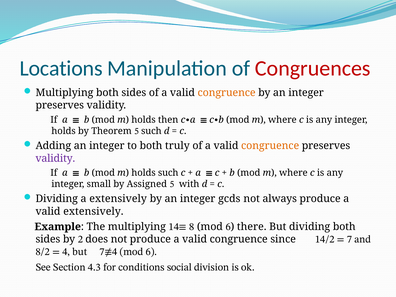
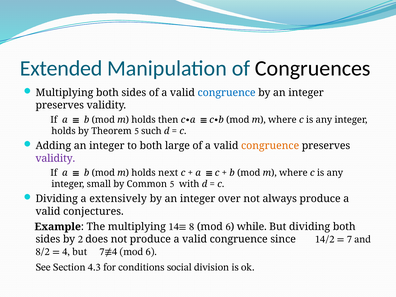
Locations: Locations -> Extended
Congruences colour: red -> black
congruence at (227, 93) colour: orange -> blue
truly: truly -> large
holds such: such -> next
Assigned: Assigned -> Common
gcds: gcds -> over
valid extensively: extensively -> conjectures
there: there -> while
